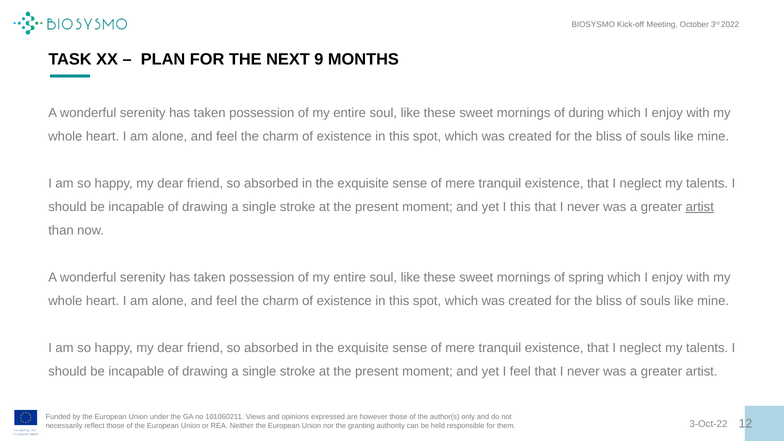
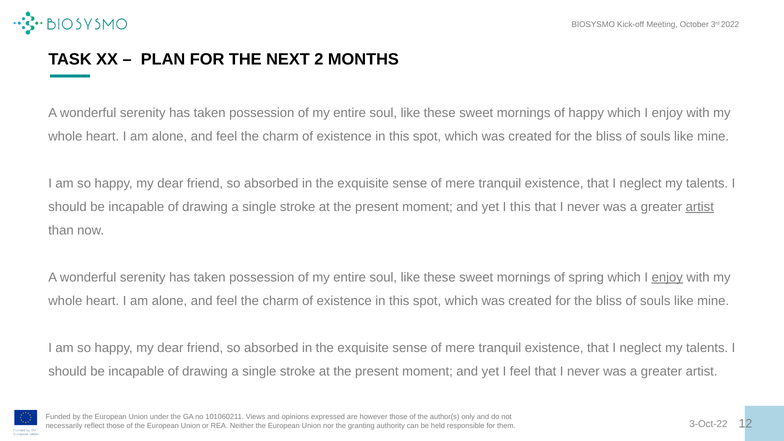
9: 9 -> 2
of during: during -> happy
enjoy at (667, 277) underline: none -> present
